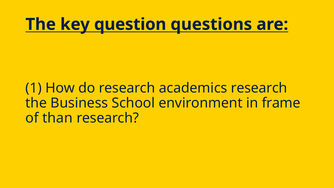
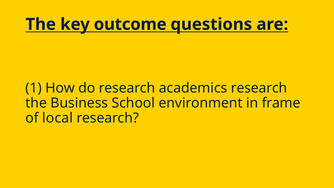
question: question -> outcome
than: than -> local
